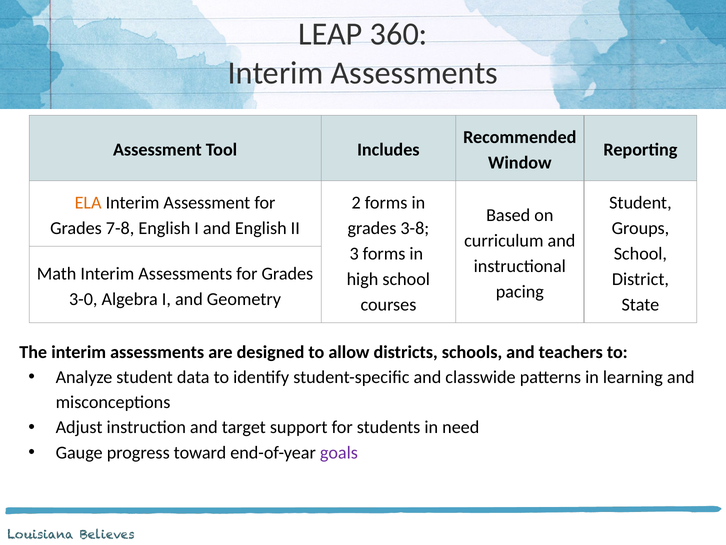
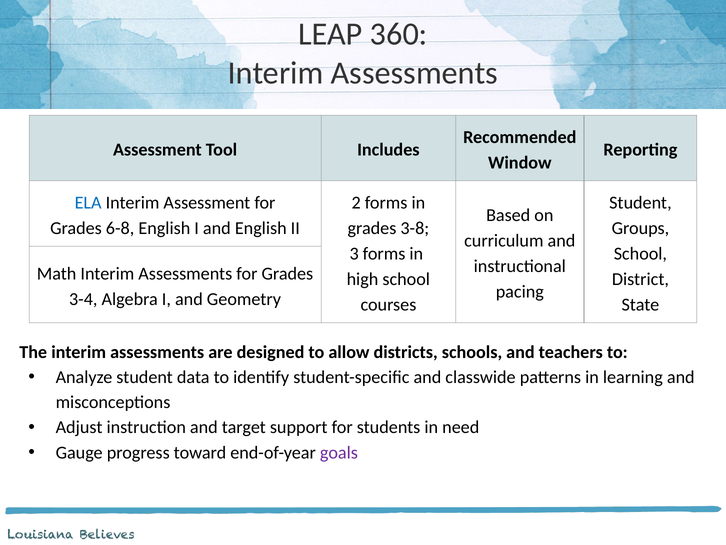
ELA colour: orange -> blue
7-8: 7-8 -> 6-8
3-0: 3-0 -> 3-4
